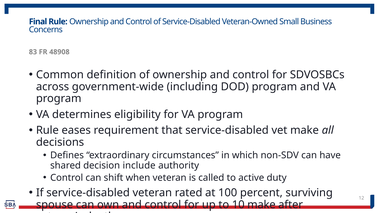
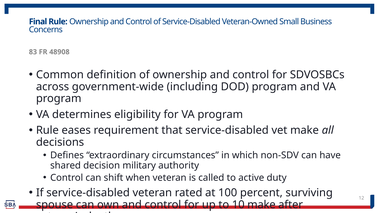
include: include -> military
